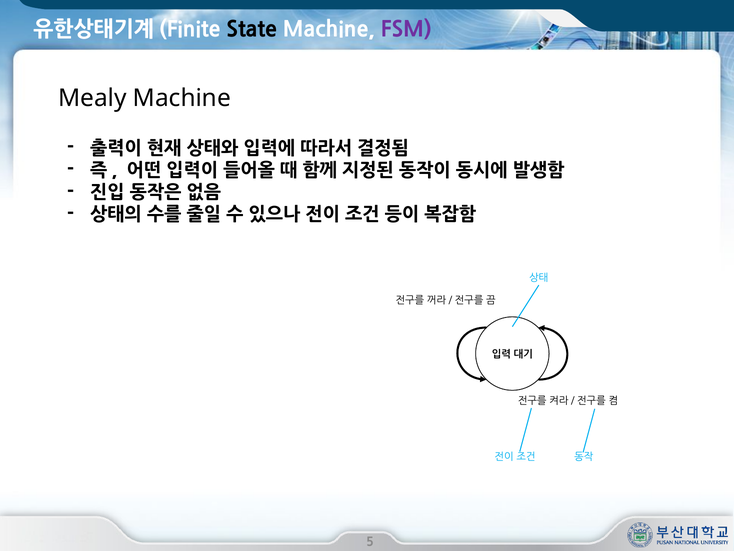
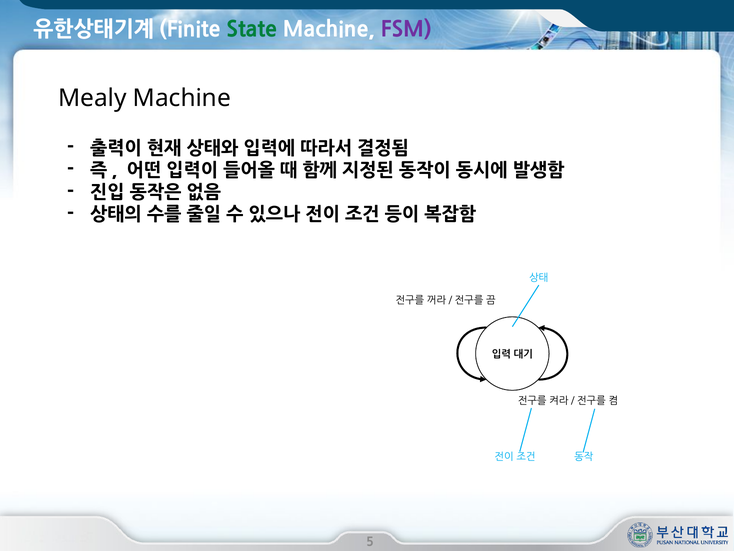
State colour: black -> green
